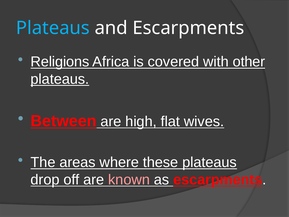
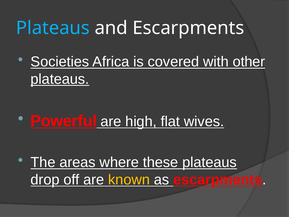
Religions: Religions -> Societies
Between: Between -> Powerful
known colour: pink -> yellow
